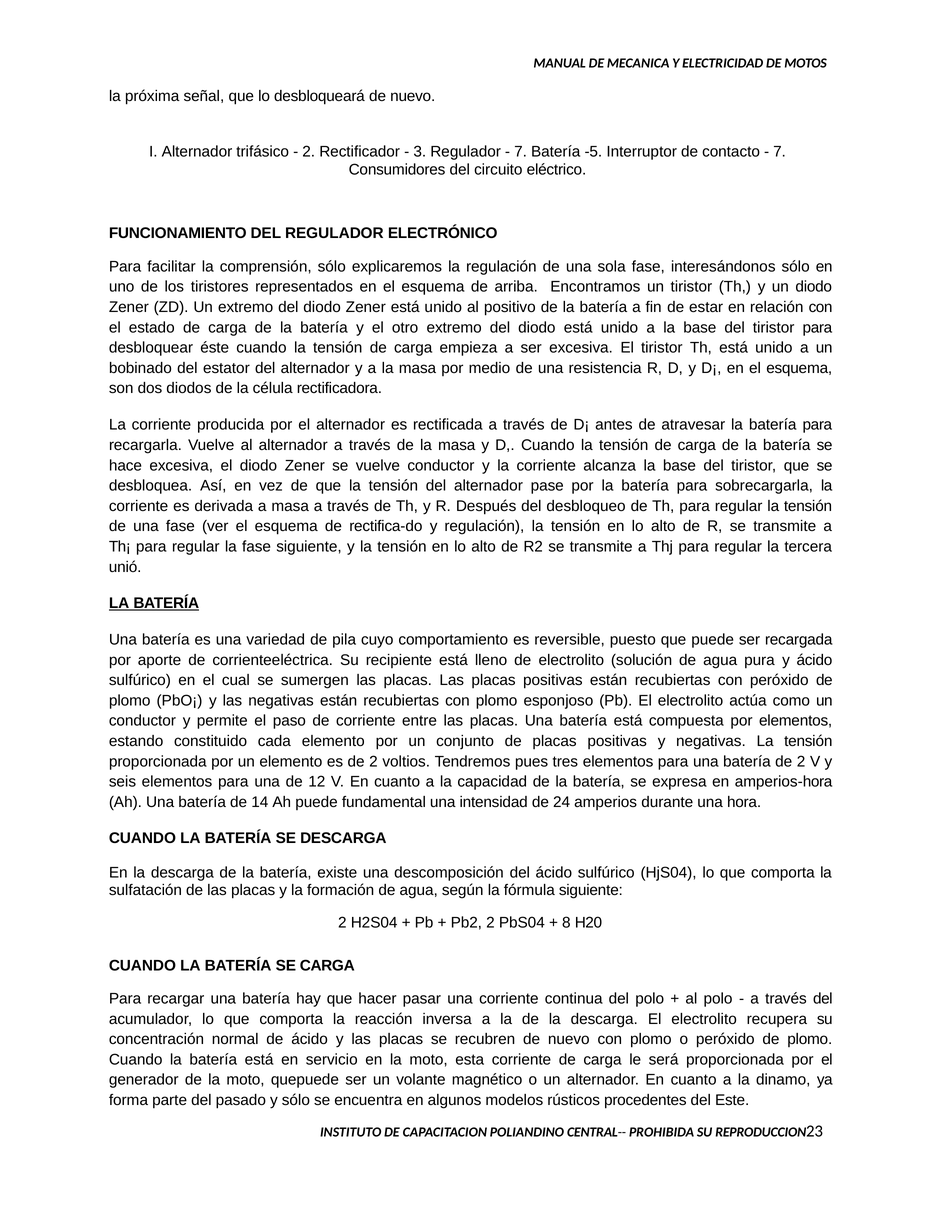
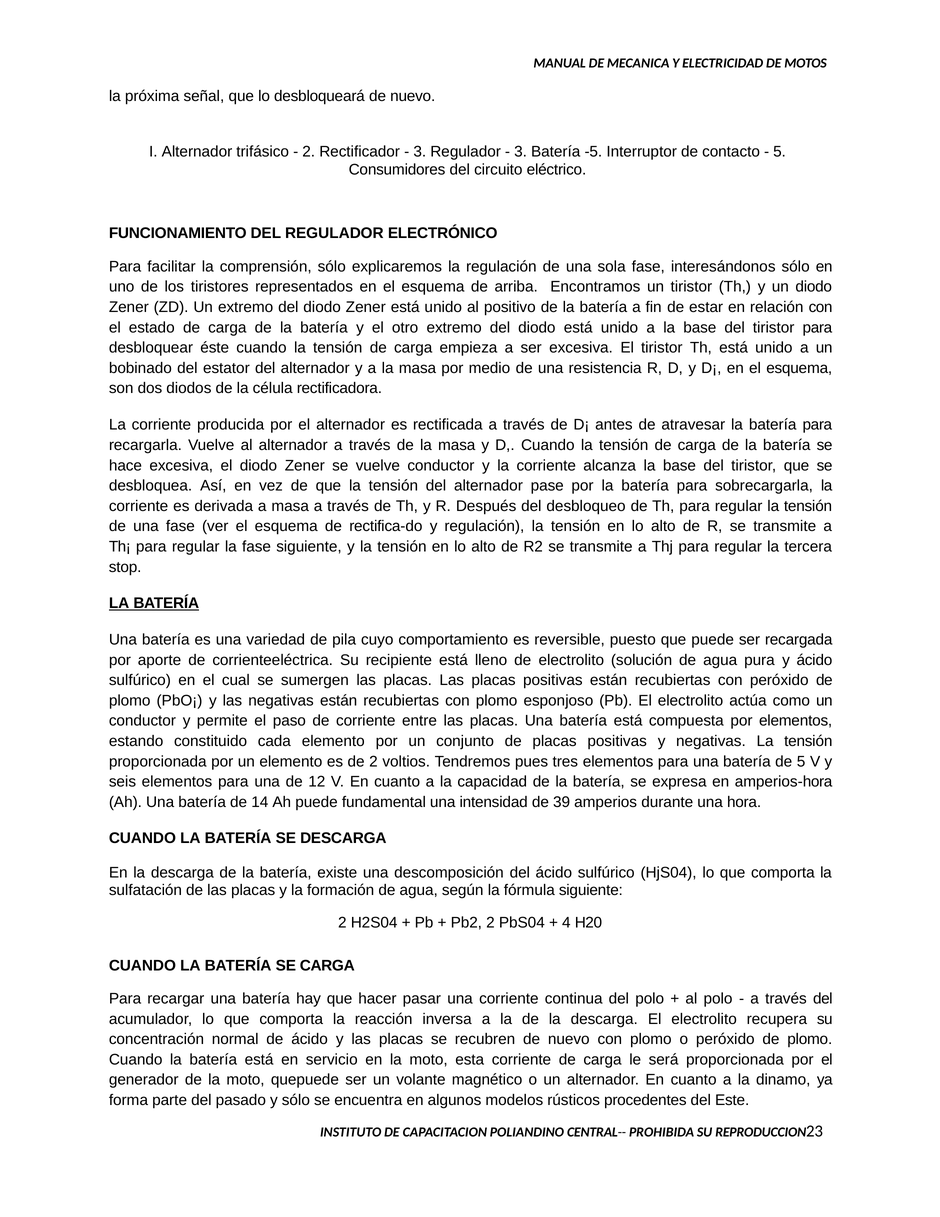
7 at (521, 152): 7 -> 3
7 at (780, 152): 7 -> 5
unió: unió -> stop
batería de 2: 2 -> 5
24: 24 -> 39
8: 8 -> 4
